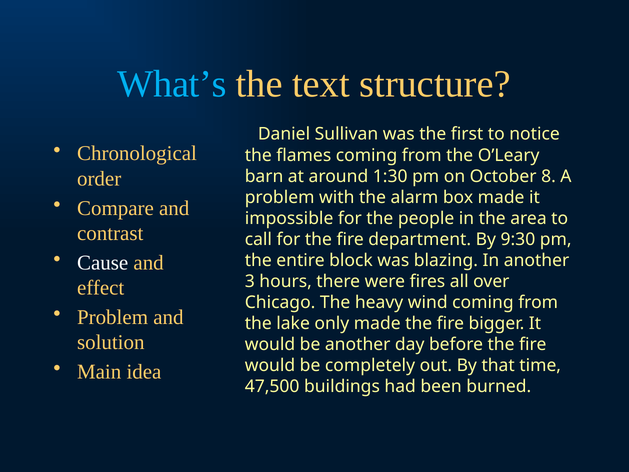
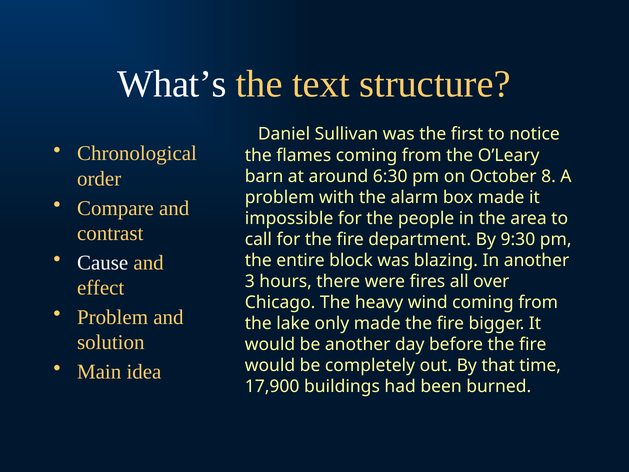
What’s colour: light blue -> white
1:30: 1:30 -> 6:30
47,500: 47,500 -> 17,900
